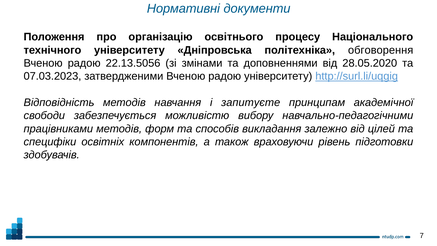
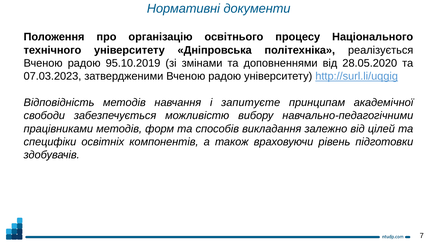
обговорення: обговорення -> реалізується
22.13.5056: 22.13.5056 -> 95.10.2019
